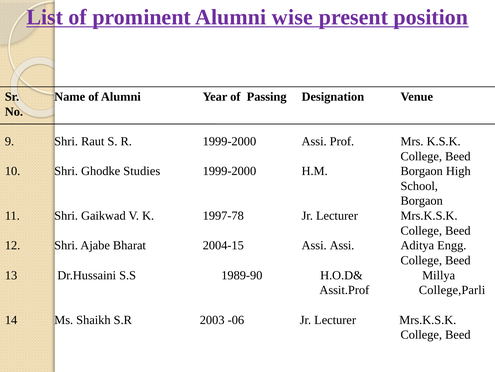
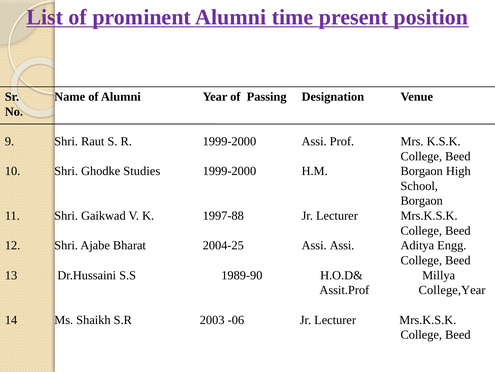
wise: wise -> time
1997-78: 1997-78 -> 1997-88
2004-15: 2004-15 -> 2004-25
College,Parli: College,Parli -> College,Year
